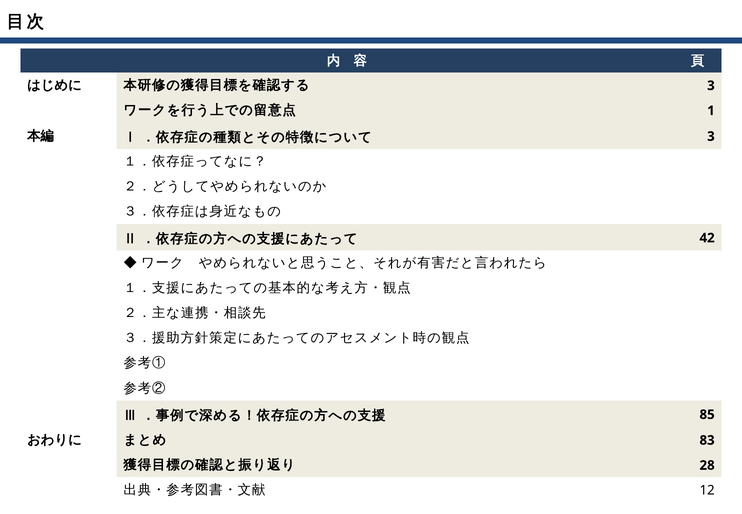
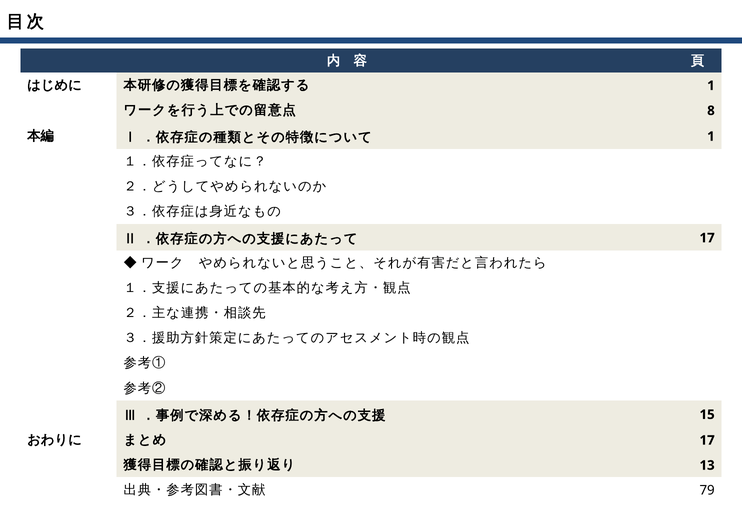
3 at (711, 86): 3 -> 1
1: 1 -> 8
3 at (711, 136): 3 -> 1
42 at (707, 238): 42 -> 17
85: 85 -> 15
83 at (707, 440): 83 -> 17
28: 28 -> 13
12: 12 -> 79
